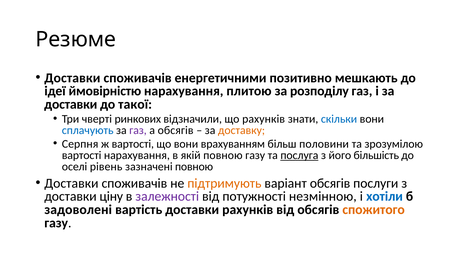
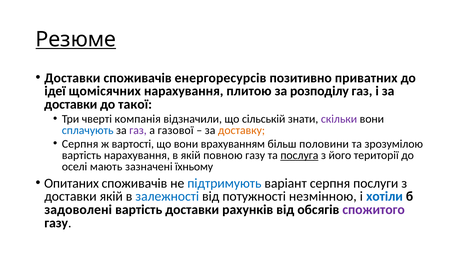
Резюме underline: none -> present
енергетичними: енергетичними -> енергоресурсів
мешкають: мешкають -> приватних
ймовірністю: ймовірністю -> щомісячних
ринкових: ринкових -> компанія
що рахунків: рахунків -> сільській
скільки colour: blue -> purple
а обсягів: обсягів -> газової
вартості at (82, 155): вартості -> вартість
більшість: більшість -> території
рівень: рівень -> мають
зазначені повною: повною -> їхньому
Доставки at (71, 183): Доставки -> Опитаних
підтримують colour: orange -> blue
варіант обсягів: обсягів -> серпня
доставки ціну: ціну -> якій
залежності colour: purple -> blue
спожитого colour: orange -> purple
